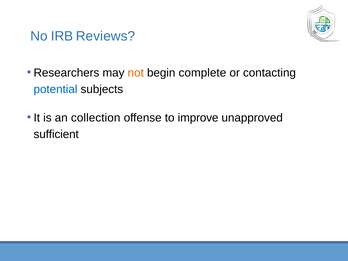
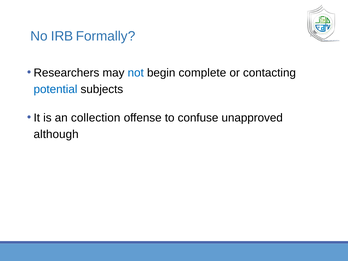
Reviews: Reviews -> Formally
not colour: orange -> blue
improve: improve -> confuse
sufficient: sufficient -> although
